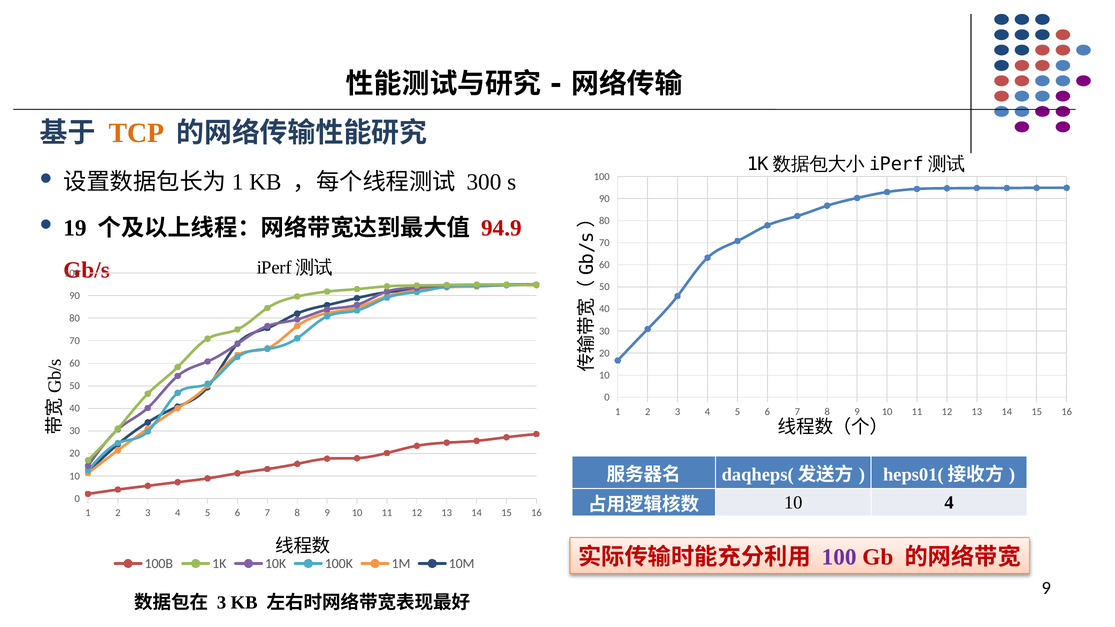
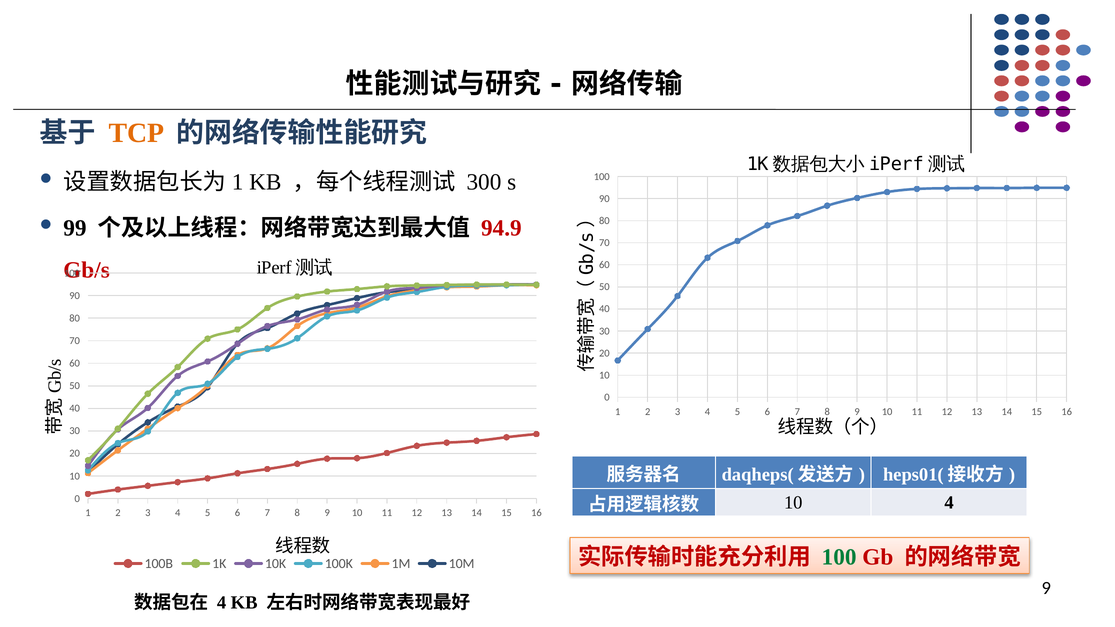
19: 19 -> 99
100 at (839, 557) colour: purple -> green
3 at (222, 603): 3 -> 4
